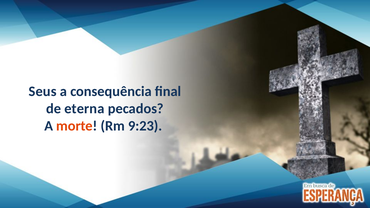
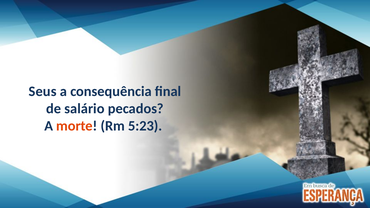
eterna: eterna -> salário
9:23: 9:23 -> 5:23
